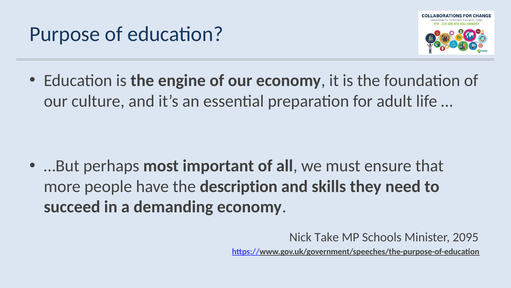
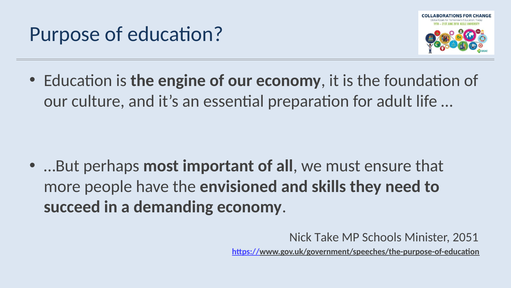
description: description -> envisioned
2095: 2095 -> 2051
